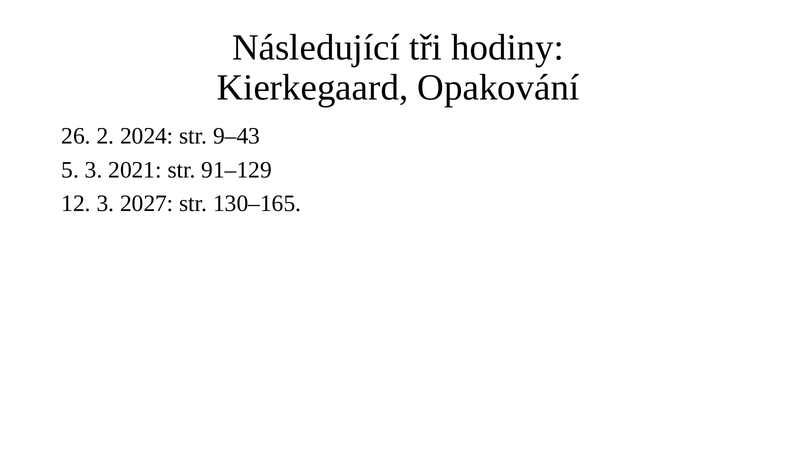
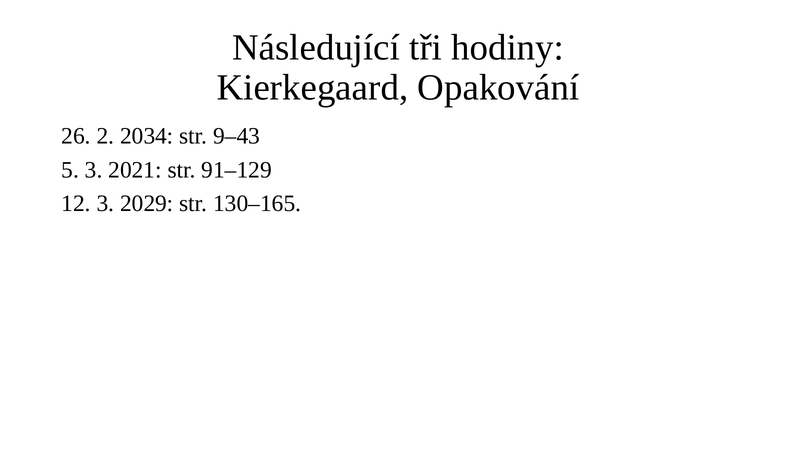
2024: 2024 -> 2034
2027: 2027 -> 2029
